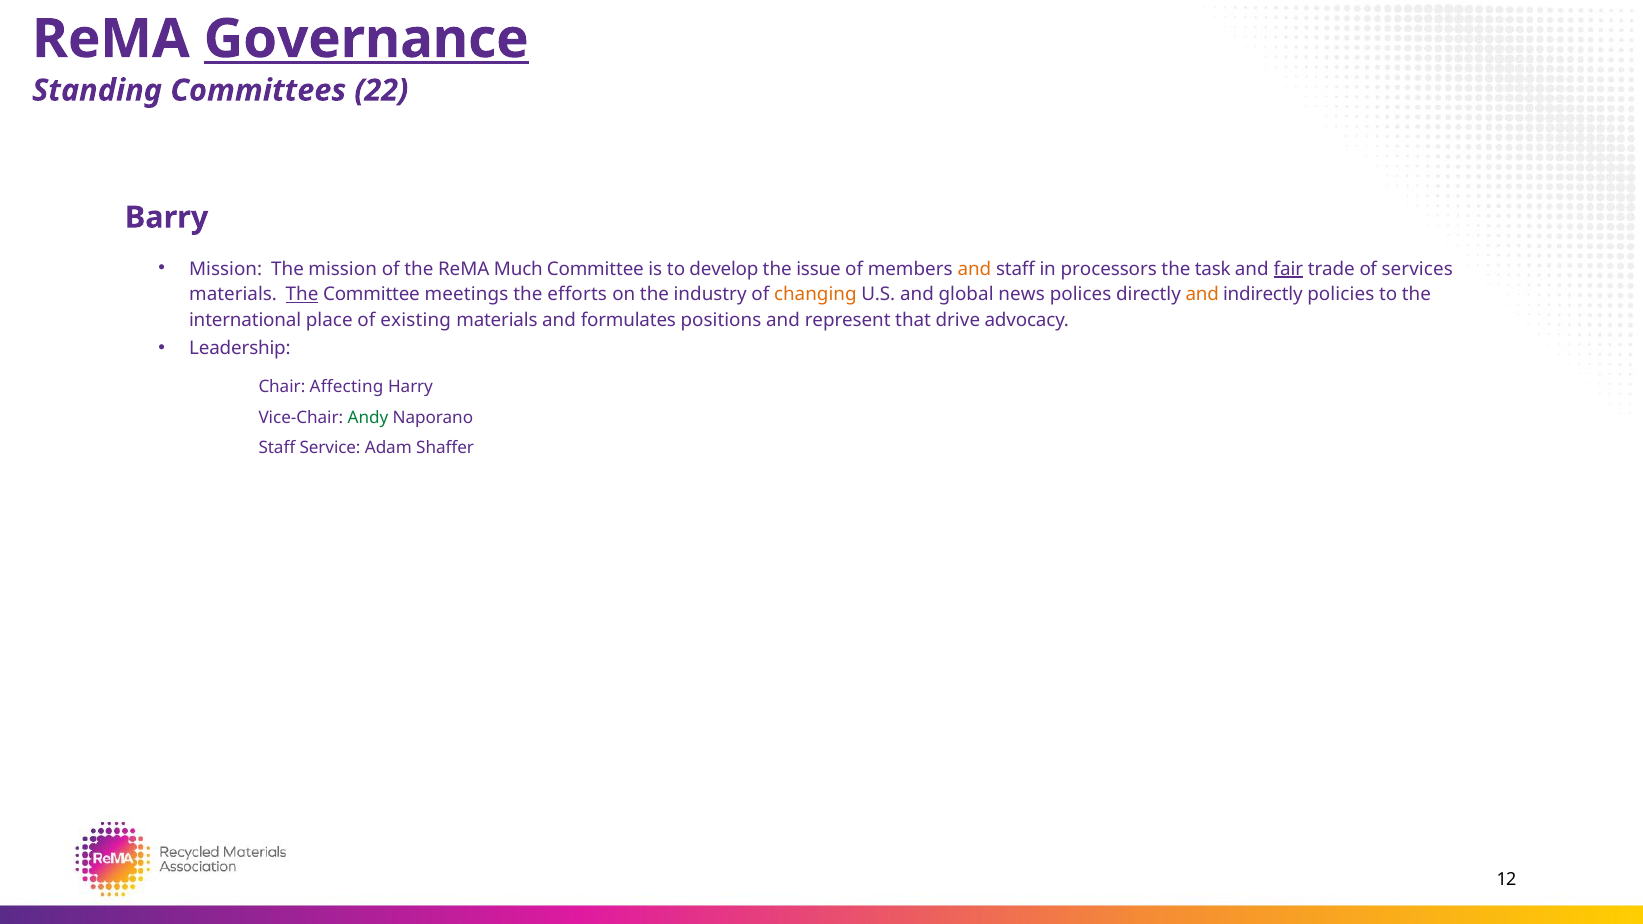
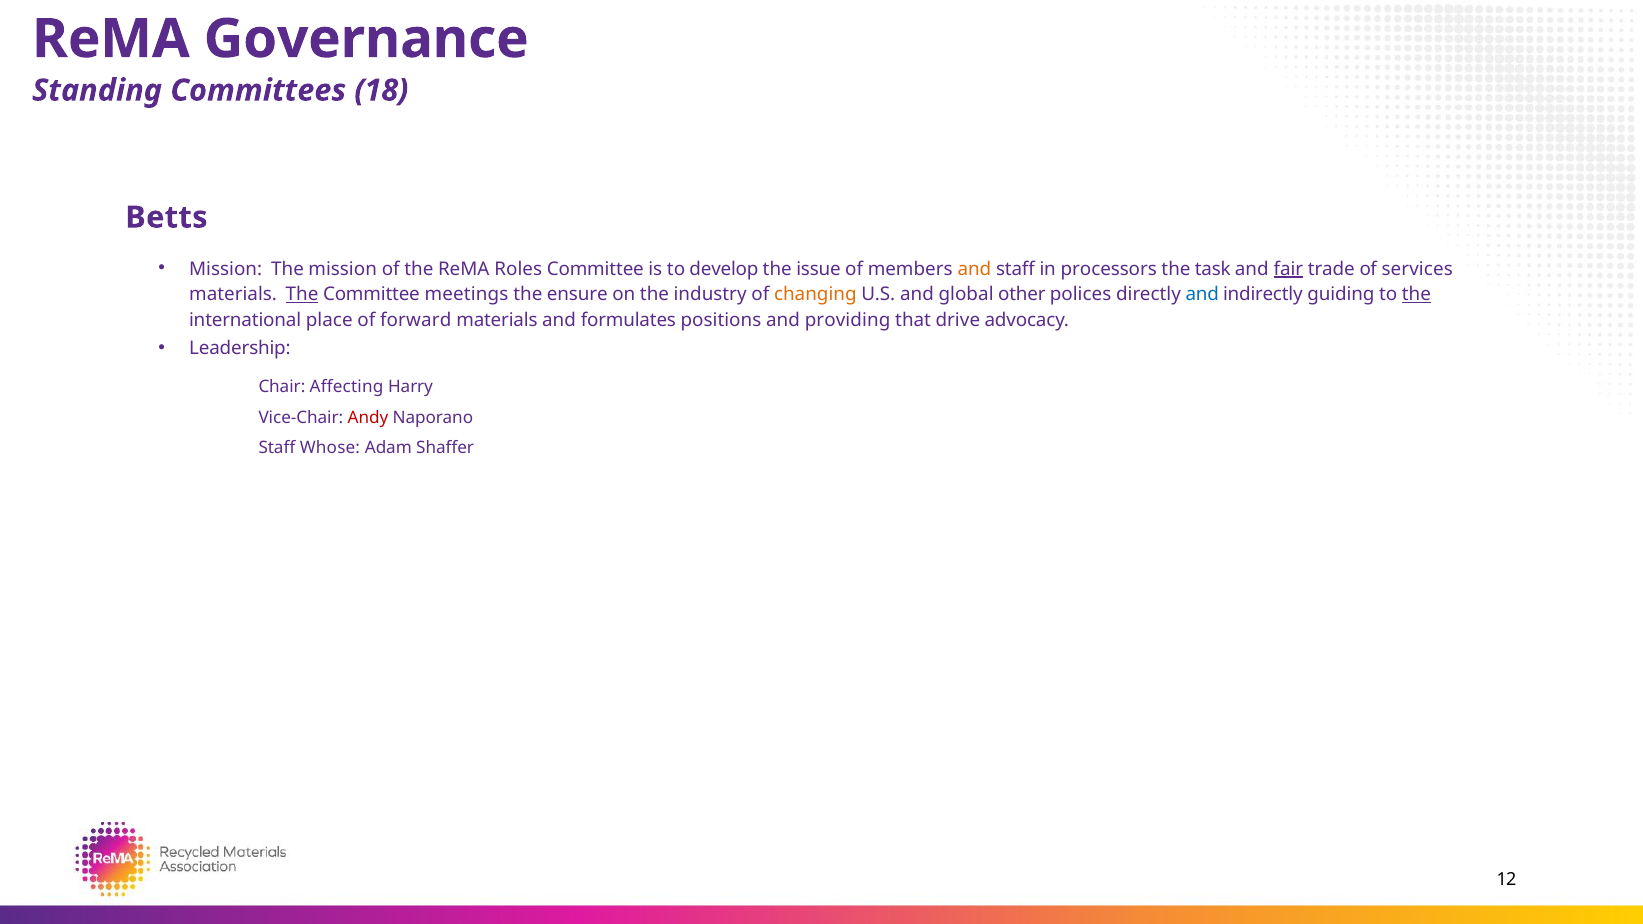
Governance underline: present -> none
22: 22 -> 18
Barry: Barry -> Betts
Much: Much -> Roles
efforts: efforts -> ensure
news: news -> other
and at (1202, 295) colour: orange -> blue
policies: policies -> guiding
the at (1416, 295) underline: none -> present
existing: existing -> forward
represent: represent -> providing
Andy colour: green -> red
Service: Service -> Whose
